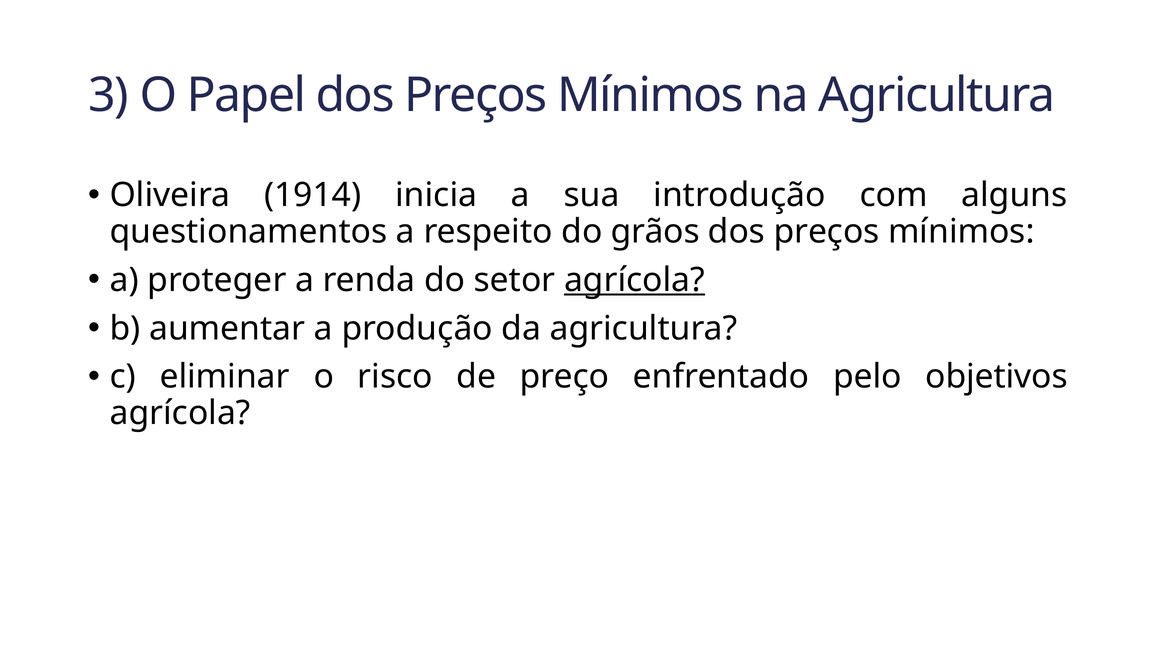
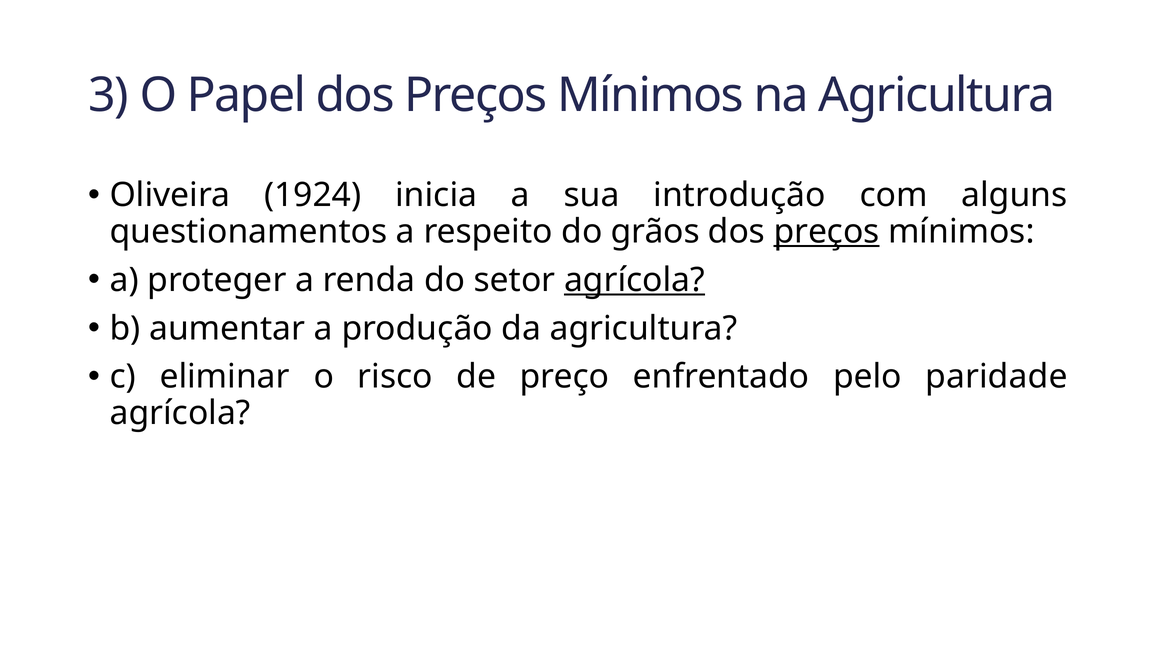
1914: 1914 -> 1924
preços at (827, 232) underline: none -> present
objetivos: objetivos -> paridade
